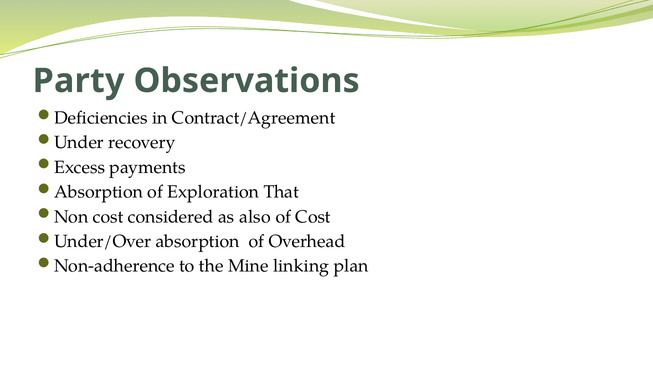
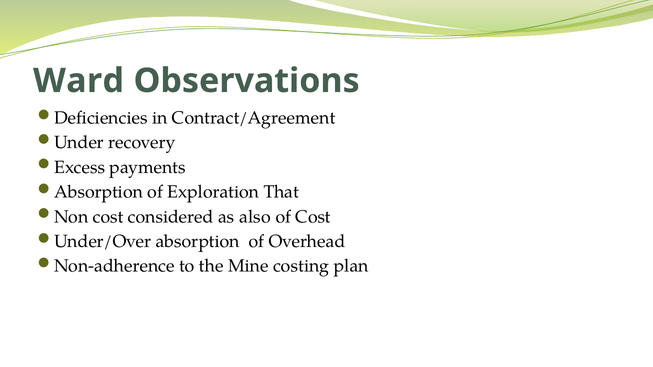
Party: Party -> Ward
linking: linking -> costing
